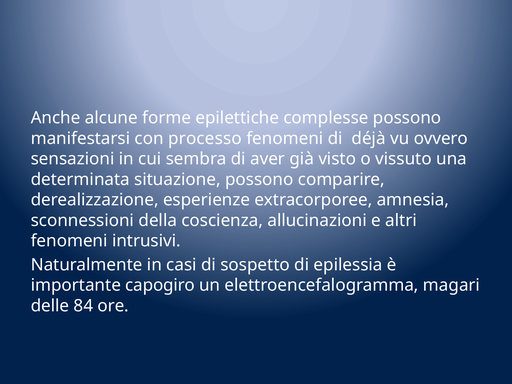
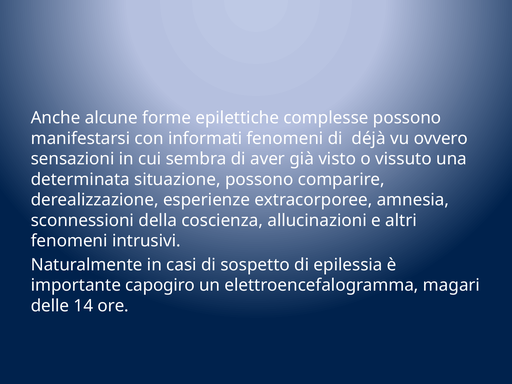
processo: processo -> informati
84: 84 -> 14
